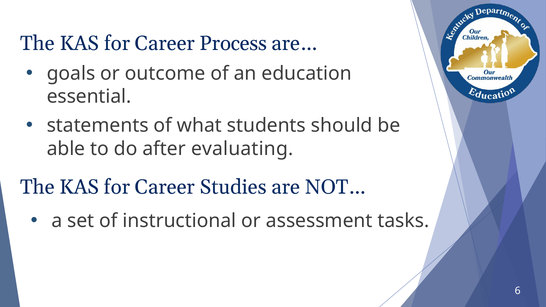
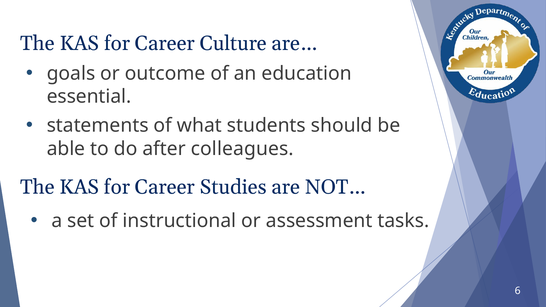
Process: Process -> Culture
evaluating: evaluating -> colleagues
